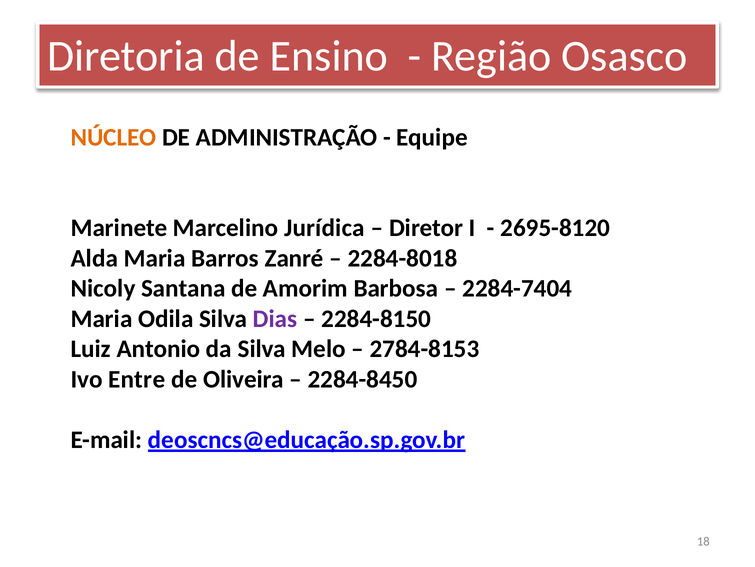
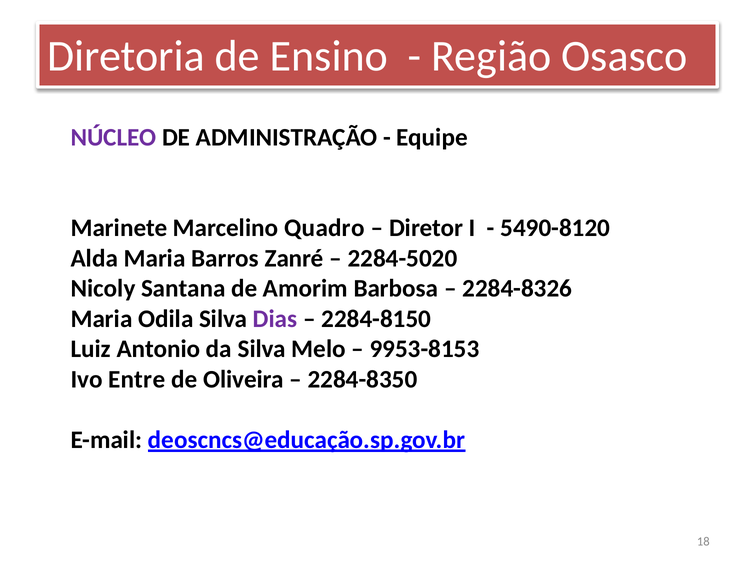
NÚCLEO colour: orange -> purple
Jurídica: Jurídica -> Quadro
2695-8120: 2695-8120 -> 5490-8120
2284-8018: 2284-8018 -> 2284-5020
2284-7404: 2284-7404 -> 2284-8326
2784-8153: 2784-8153 -> 9953-8153
2284-8450: 2284-8450 -> 2284-8350
